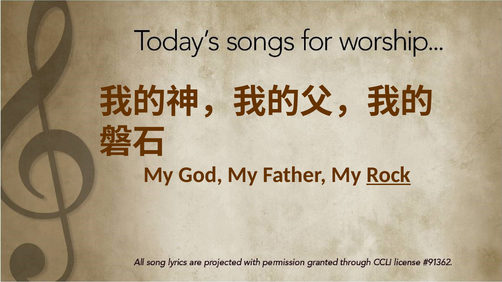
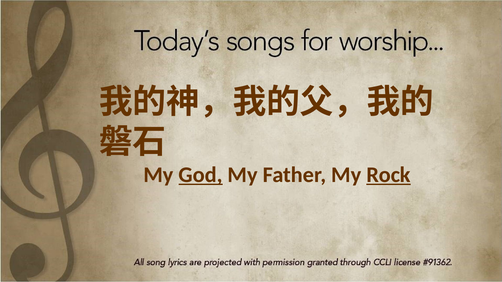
God underline: none -> present
